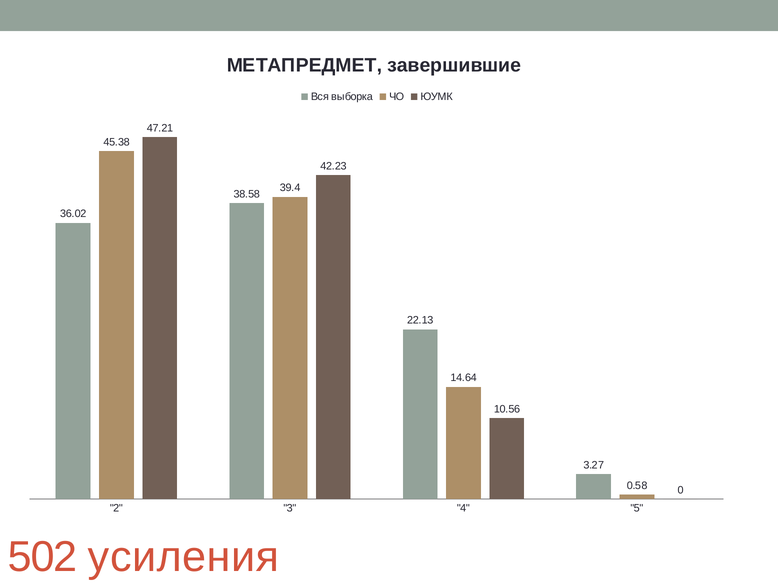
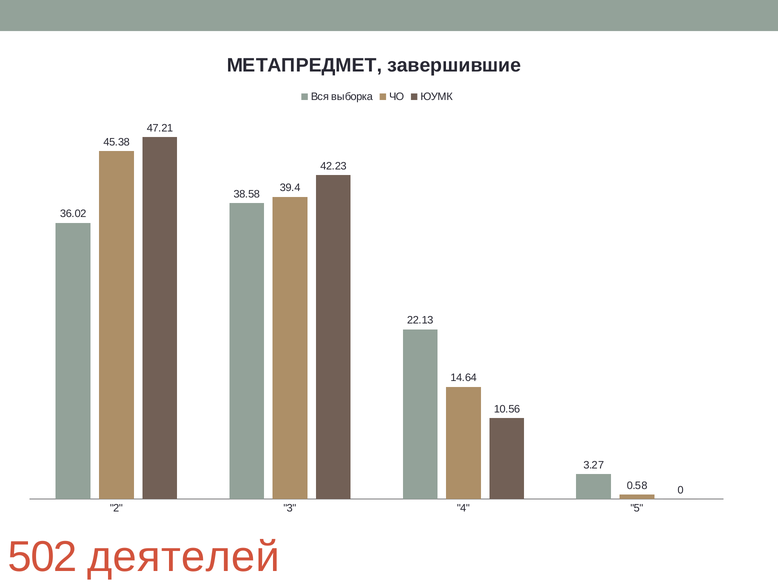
усиления: усиления -> деятелей
